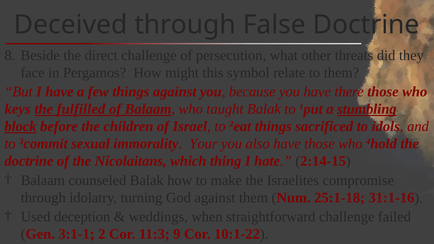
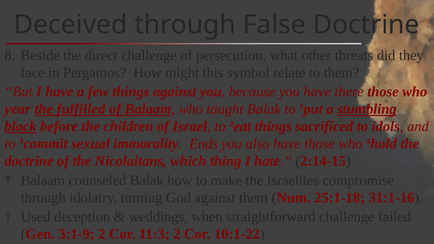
keys: keys -> year
Your: Your -> Ends
3:1-1: 3:1-1 -> 3:1-9
11:3 9: 9 -> 2
